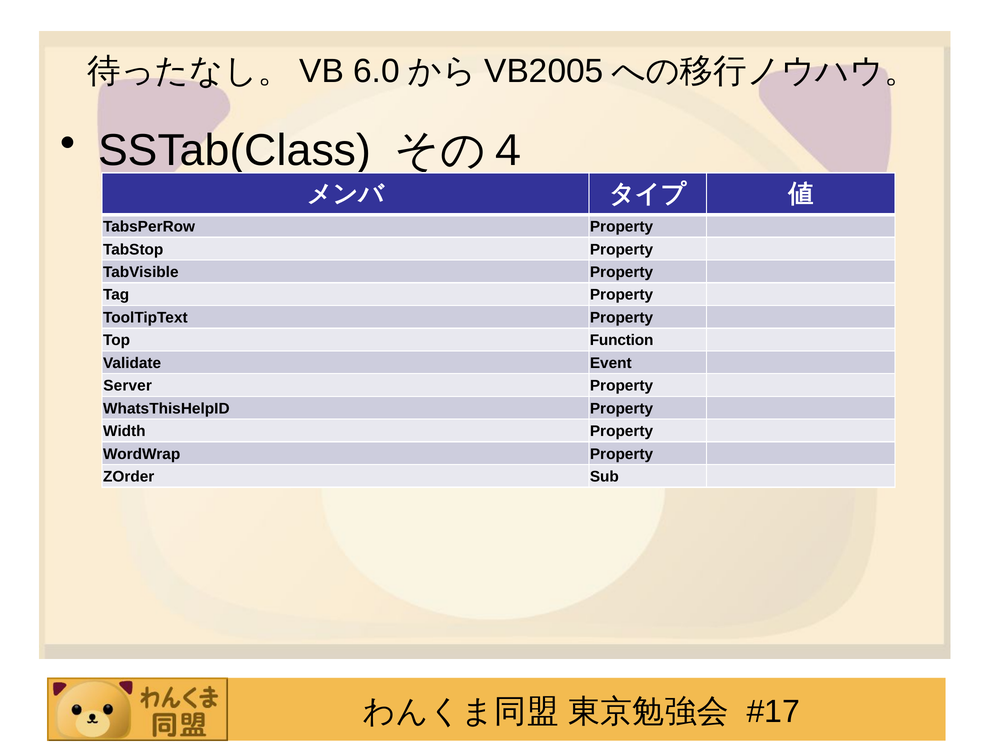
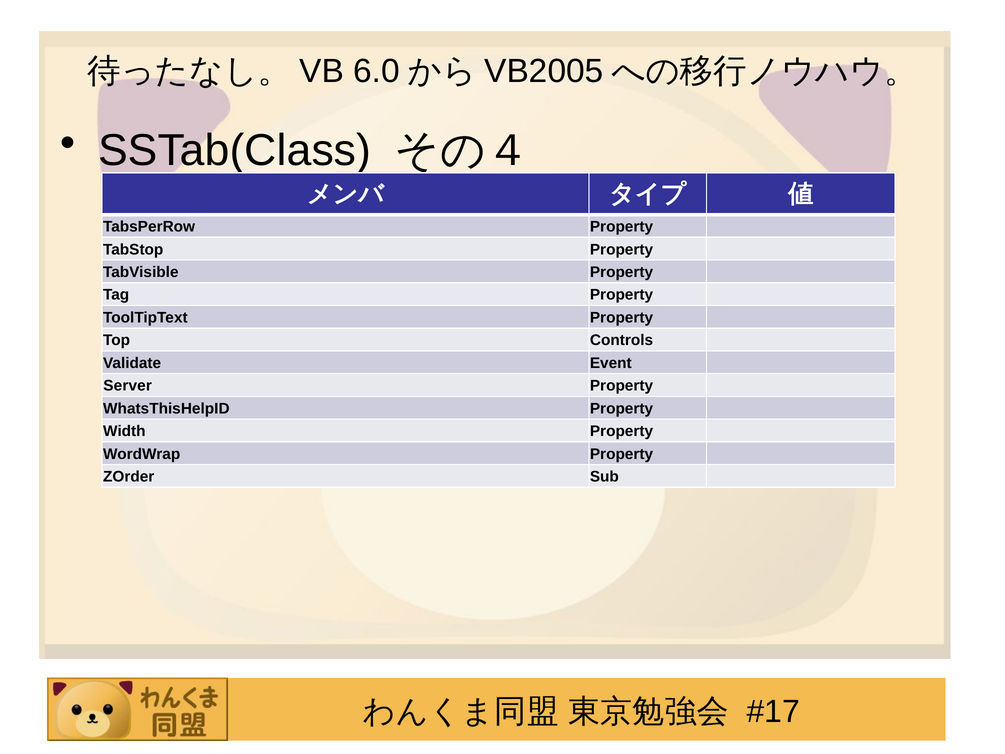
Function: Function -> Controls
